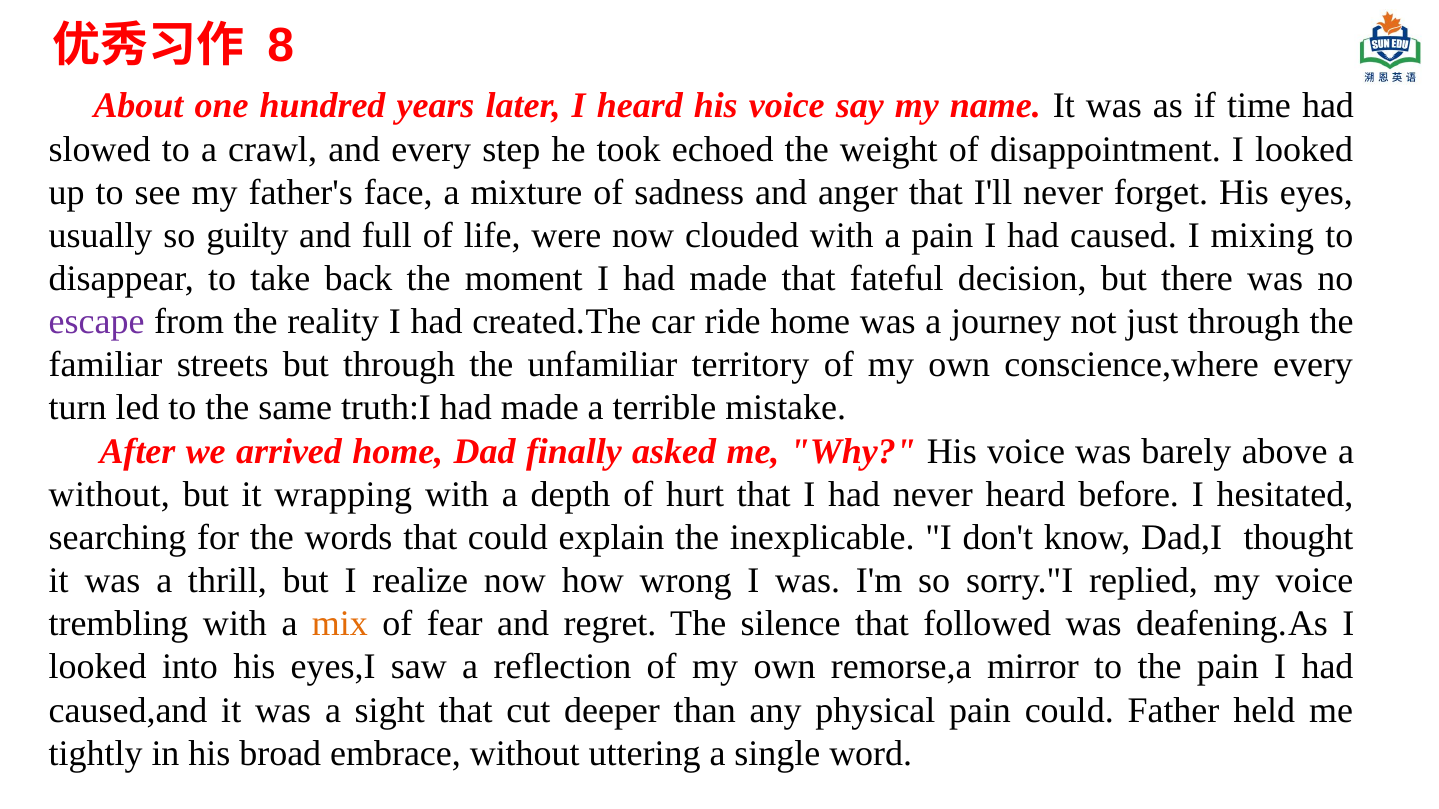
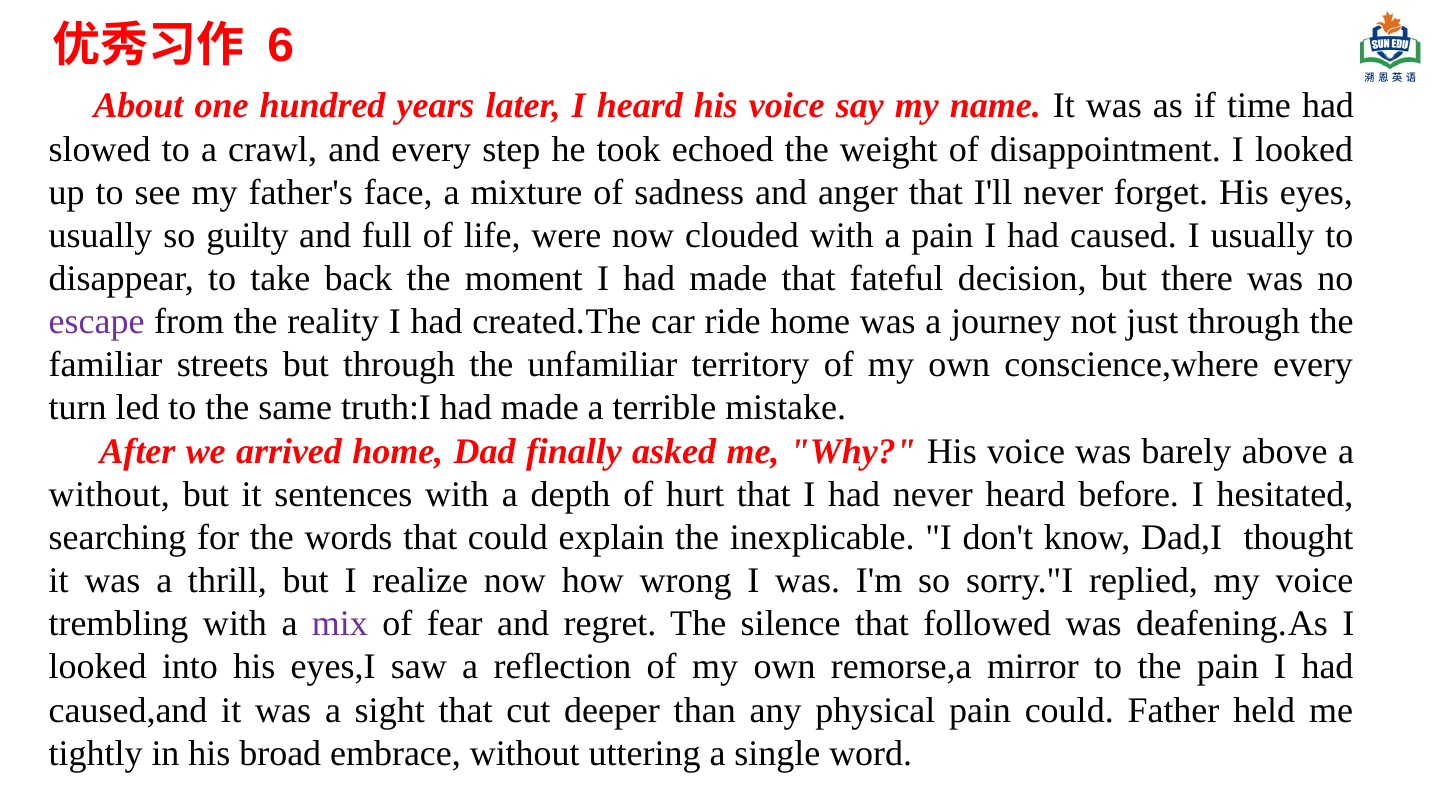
8: 8 -> 6
I mixing: mixing -> usually
wrapping: wrapping -> sentences
mix colour: orange -> purple
